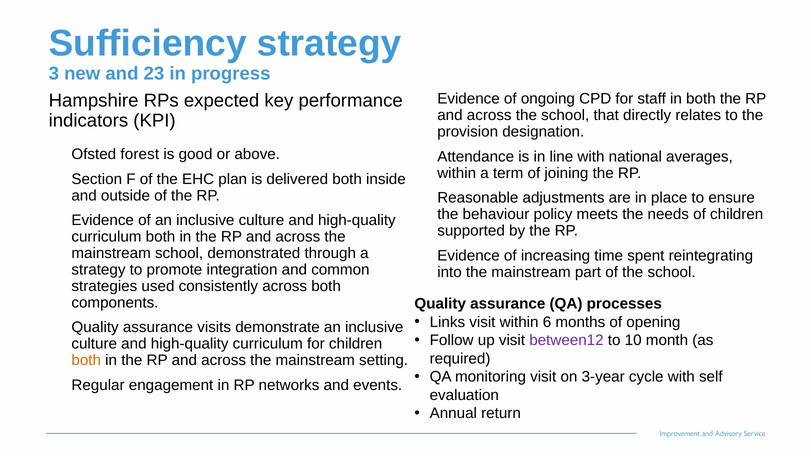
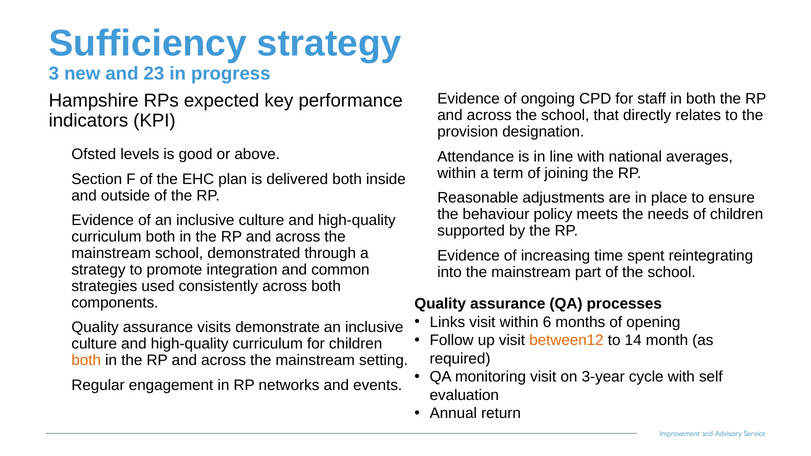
forest: forest -> levels
between12 colour: purple -> orange
10: 10 -> 14
